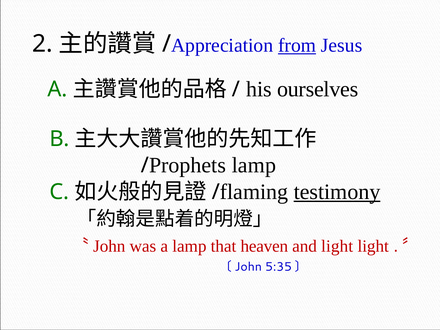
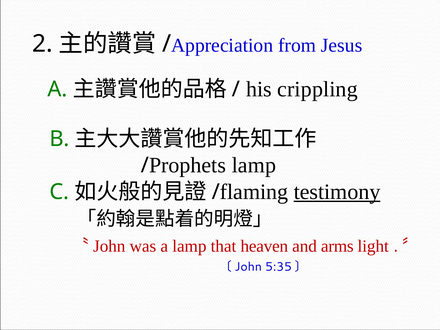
from underline: present -> none
ourselves: ourselves -> crippling
and light: light -> arms
